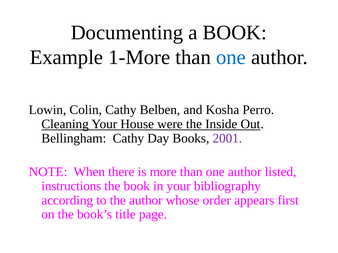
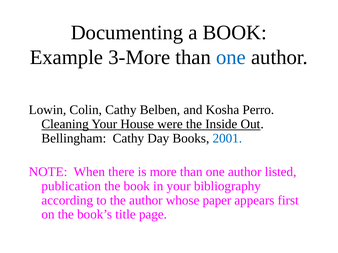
1-More: 1-More -> 3-More
2001 colour: purple -> blue
instructions: instructions -> publication
order: order -> paper
